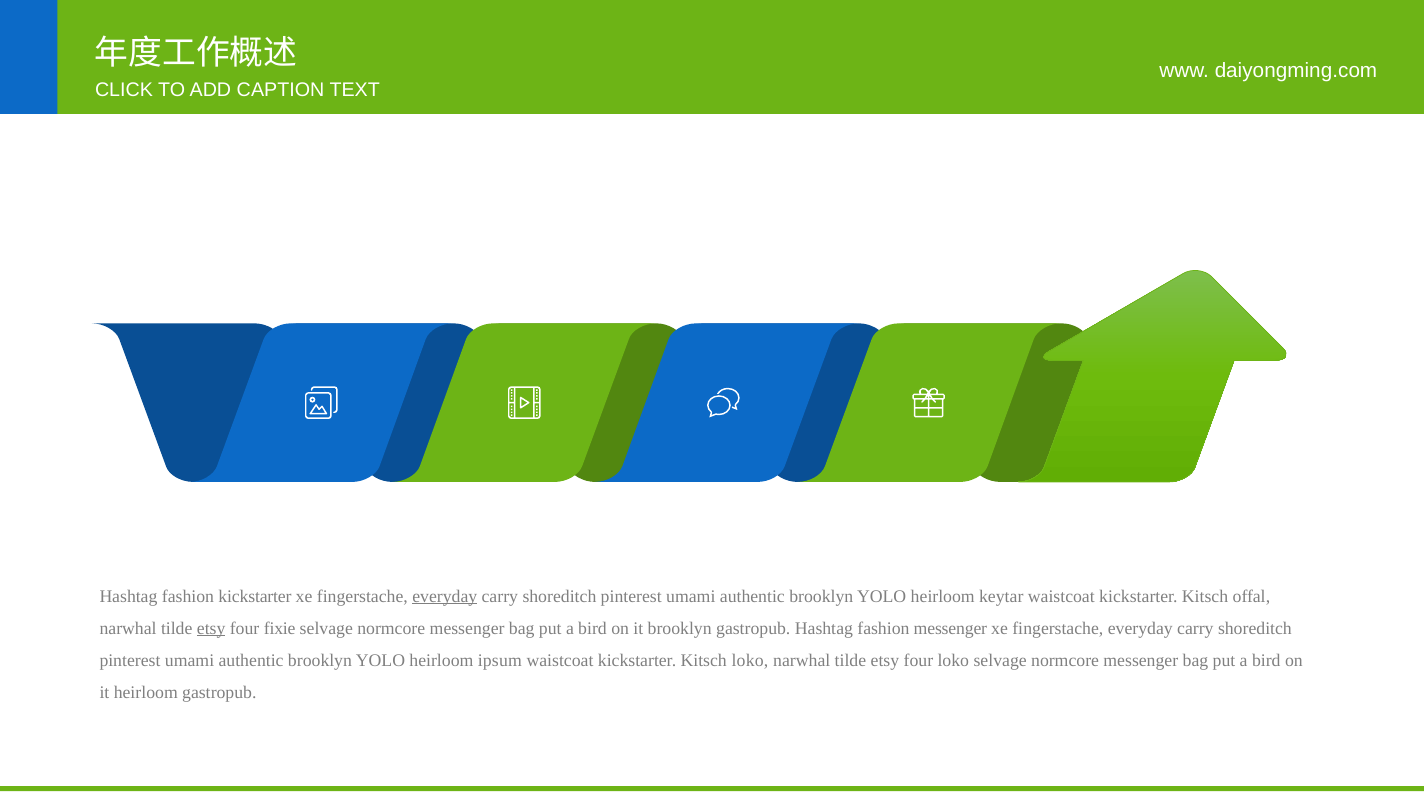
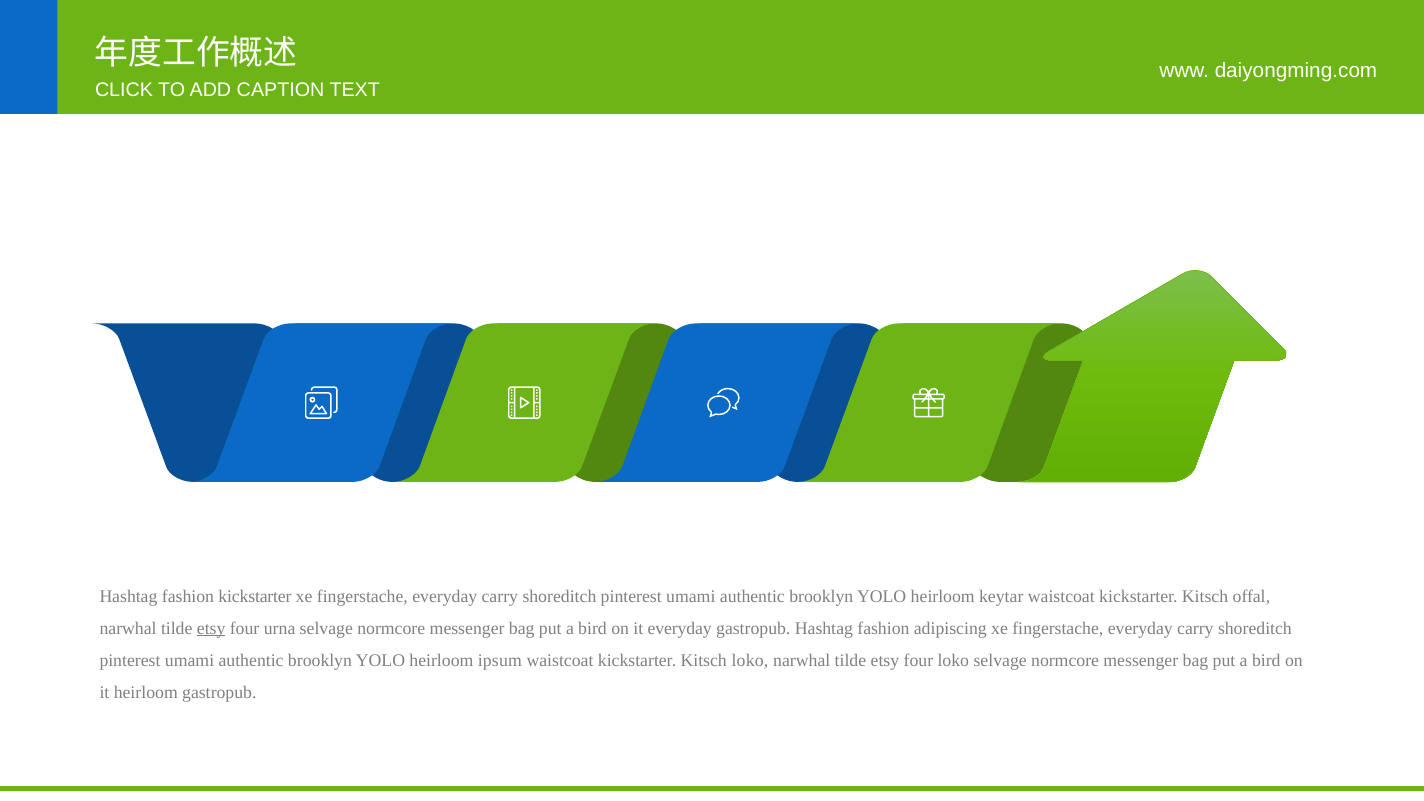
everyday at (445, 596) underline: present -> none
fixie: fixie -> urna
it brooklyn: brooklyn -> everyday
fashion messenger: messenger -> adipiscing
